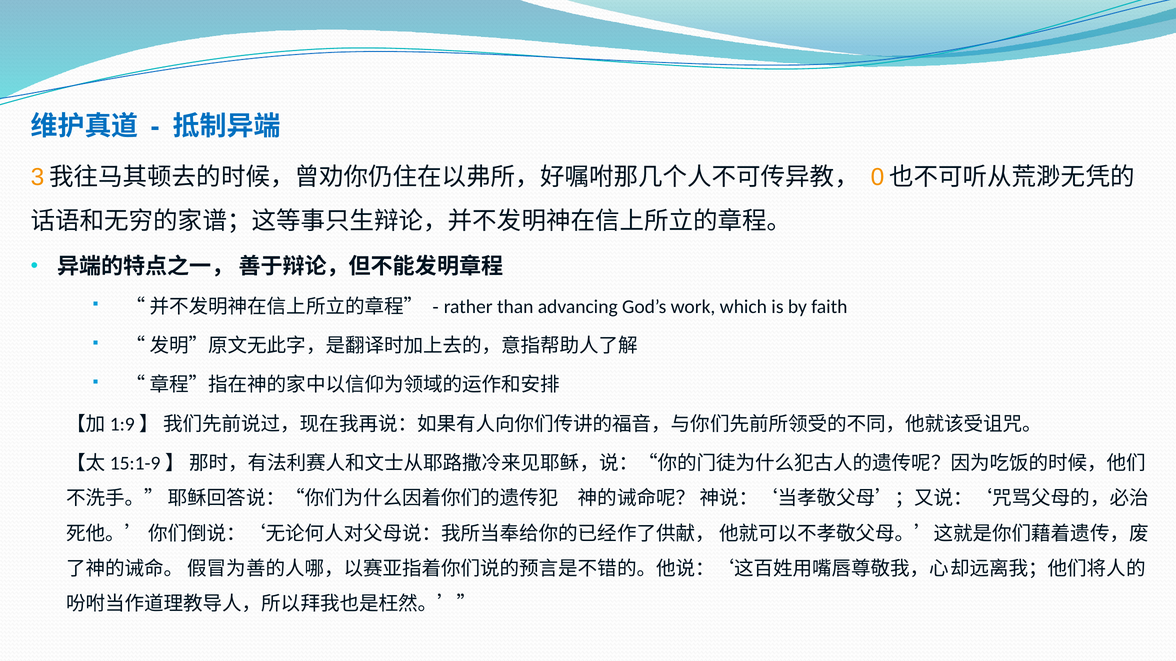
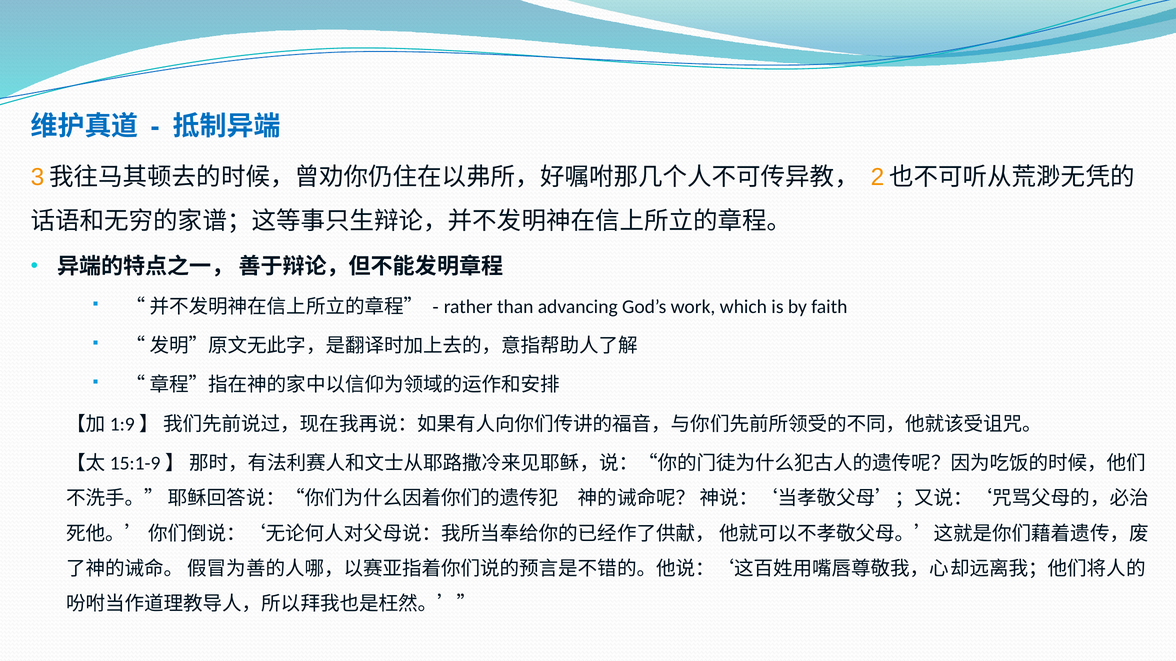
0: 0 -> 2
